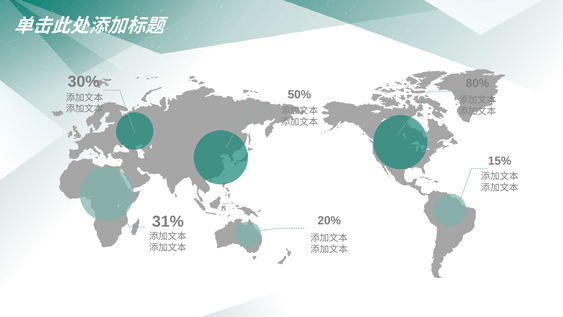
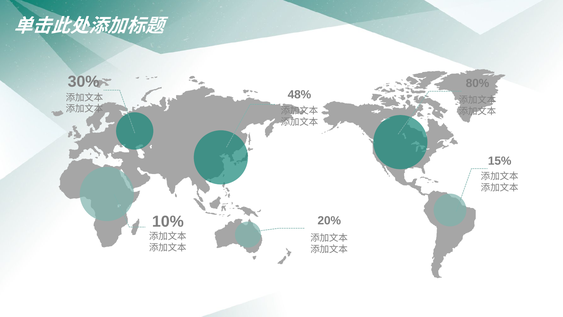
50%: 50% -> 48%
31%: 31% -> 10%
